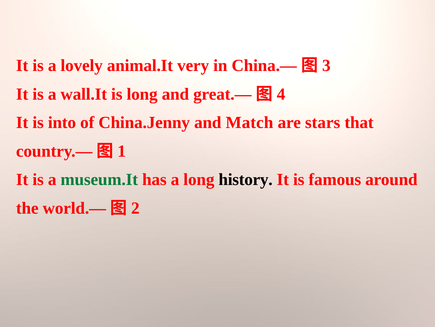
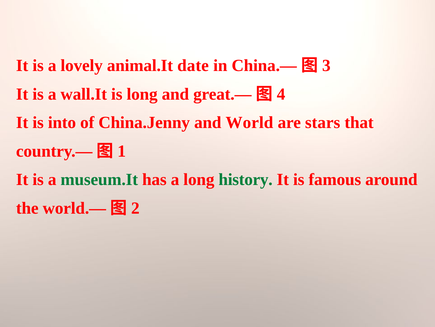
very: very -> date
Match: Match -> World
history colour: black -> green
